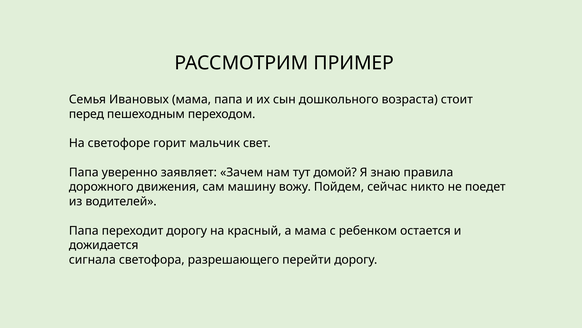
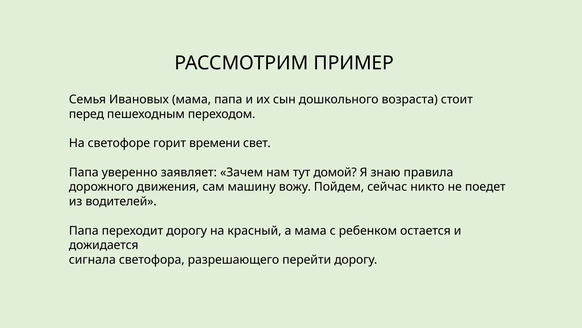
мальчик: мальчик -> времени
